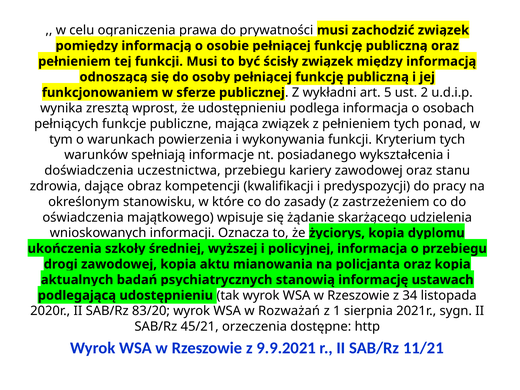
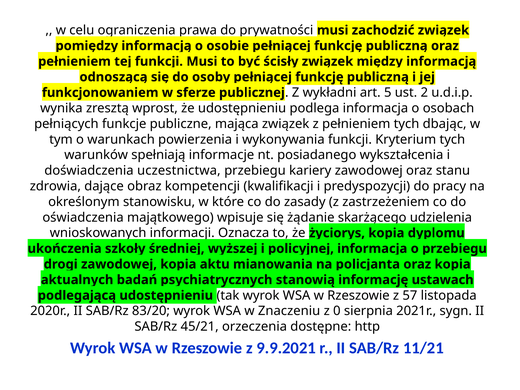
ponad: ponad -> dbając
34: 34 -> 57
Rozważań: Rozważań -> Znaczeniu
1: 1 -> 0
